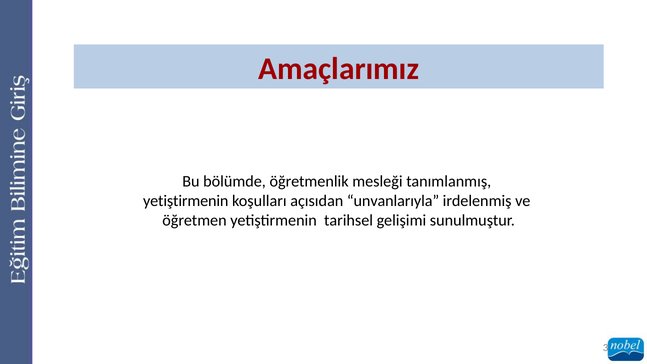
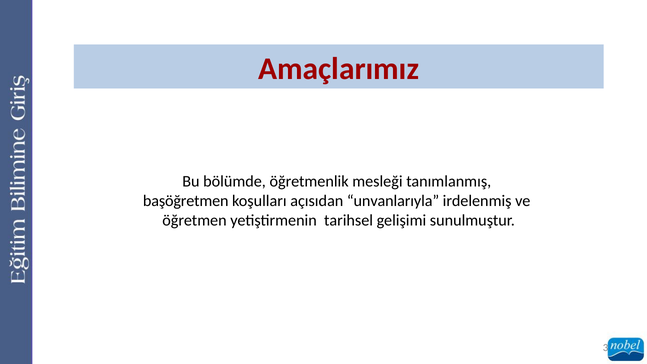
yetiştirmenin at (186, 201): yetiştirmenin -> başöğretmen
